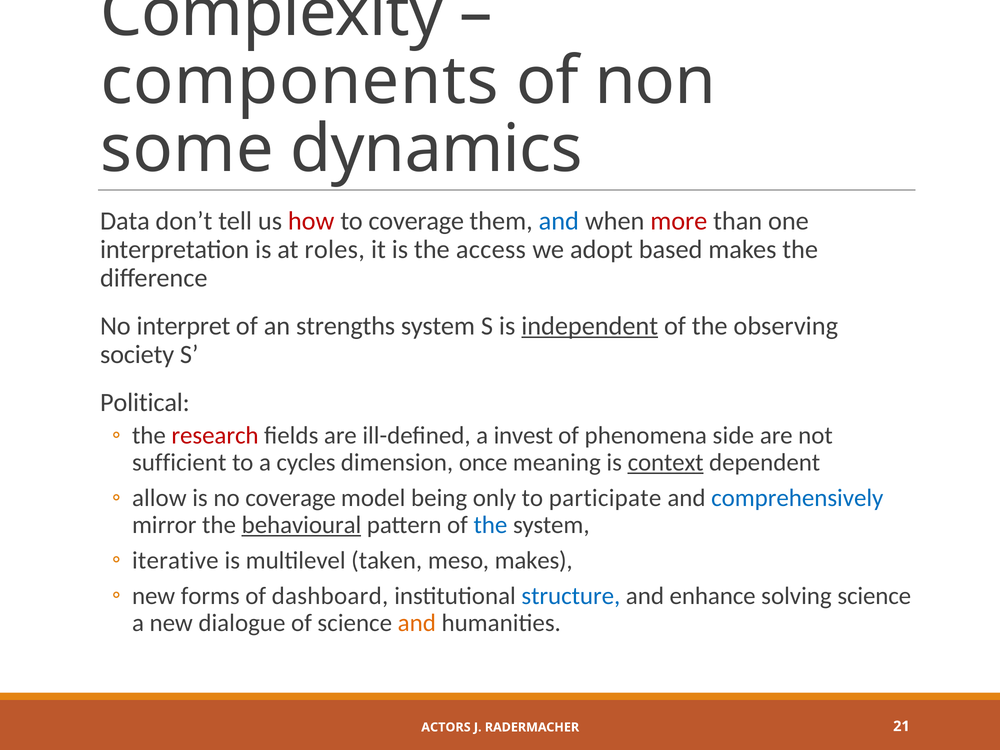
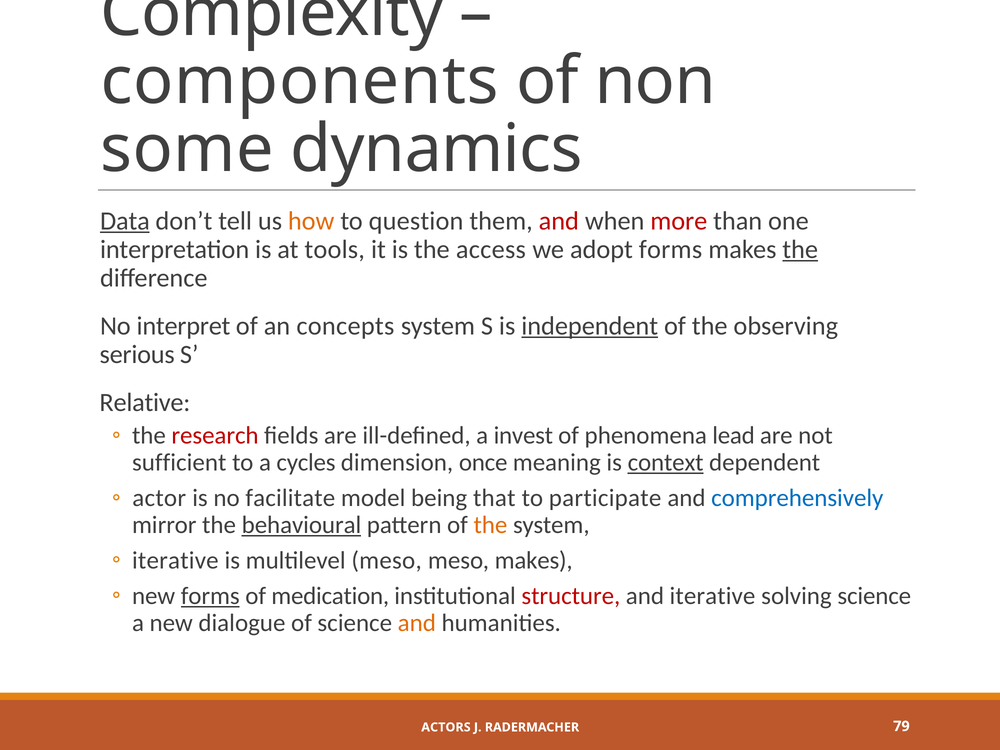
Data underline: none -> present
how colour: red -> orange
to coverage: coverage -> question
and at (559, 221) colour: blue -> red
roles: roles -> tools
adopt based: based -> forms
the at (800, 249) underline: none -> present
strengths: strengths -> concepts
society: society -> serious
Political: Political -> Relative
side: side -> lead
allow: allow -> actor
no coverage: coverage -> facilitate
only: only -> that
the at (490, 525) colour: blue -> orange
multilevel taken: taken -> meso
forms at (210, 596) underline: none -> present
dashboard: dashboard -> medication
structure colour: blue -> red
and enhance: enhance -> iterative
21: 21 -> 79
